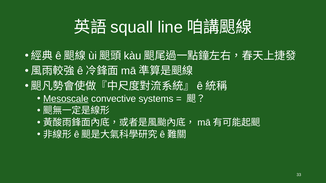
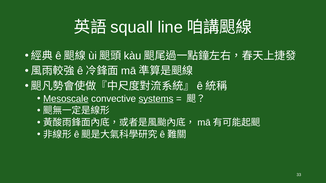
systems underline: none -> present
